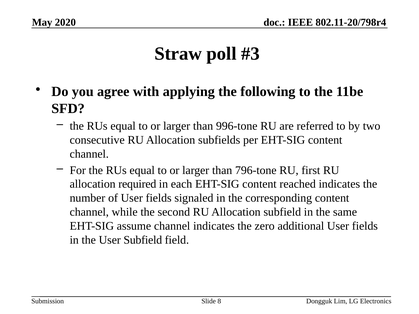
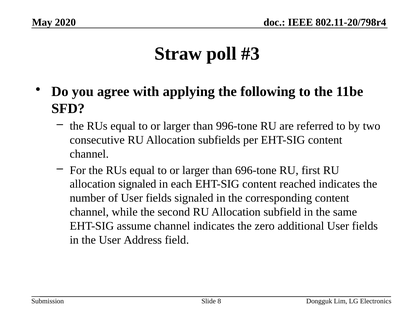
796-tone: 796-tone -> 696-tone
allocation required: required -> signaled
User Subfield: Subfield -> Address
